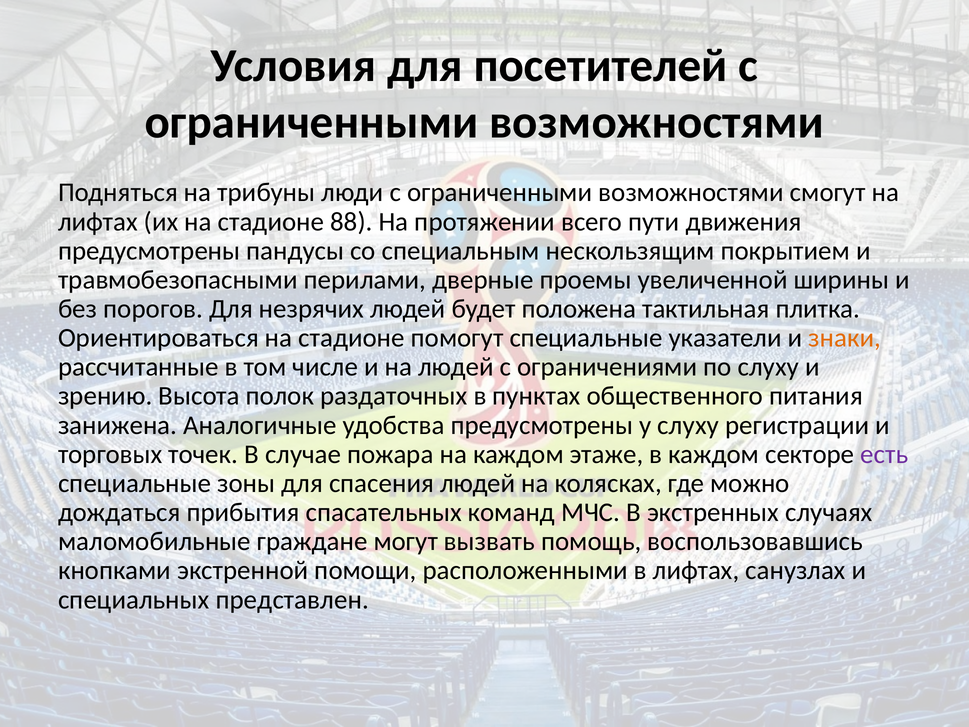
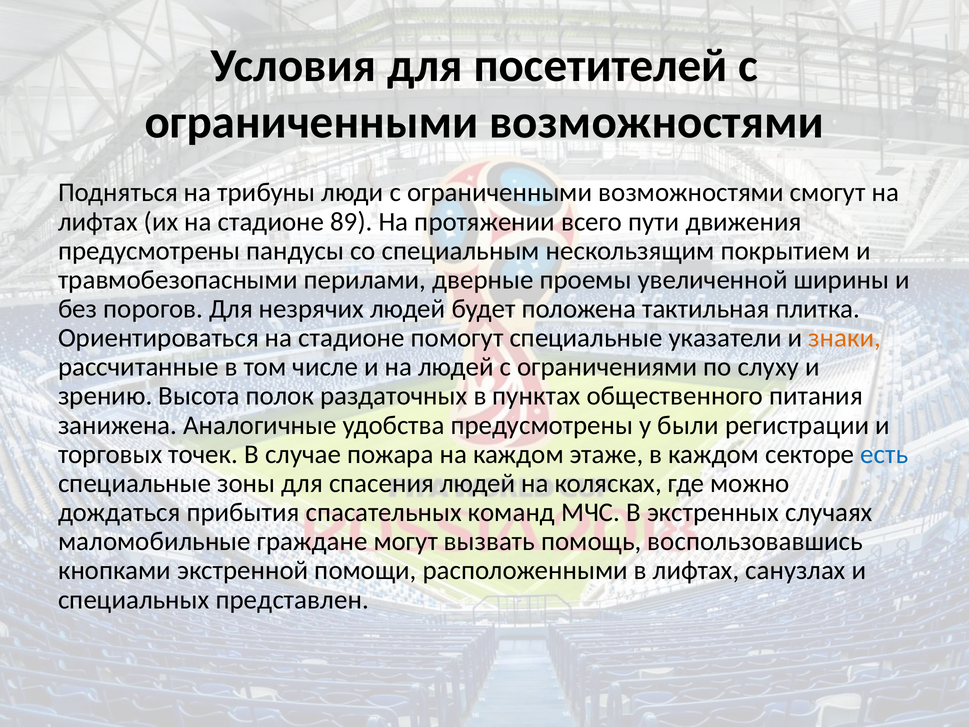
88: 88 -> 89
у слуху: слуху -> были
есть colour: purple -> blue
